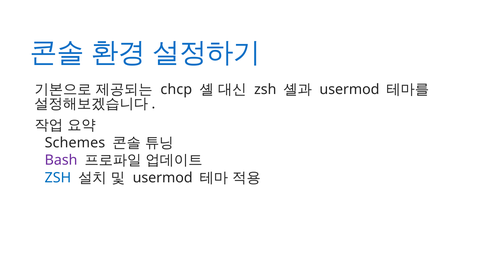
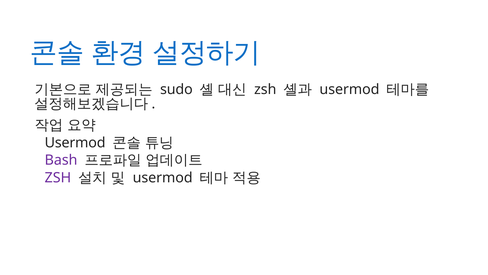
chcp: chcp -> sudo
Schemes at (75, 142): Schemes -> Usermod
ZSH at (58, 177) colour: blue -> purple
